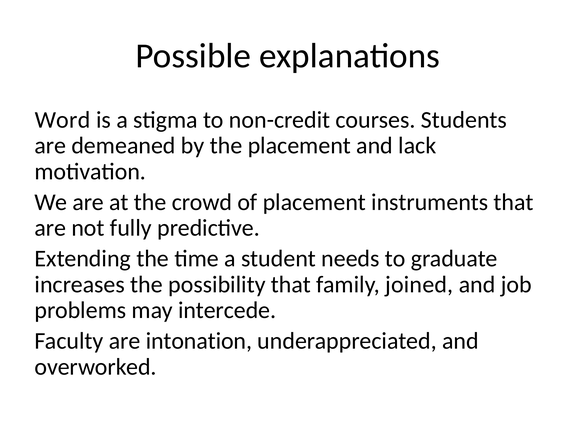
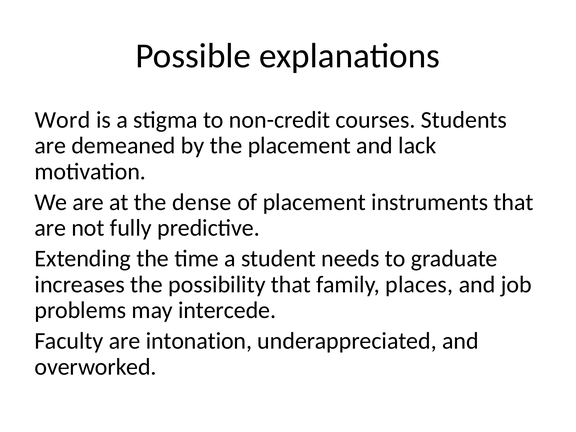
crowd: crowd -> dense
joined: joined -> places
